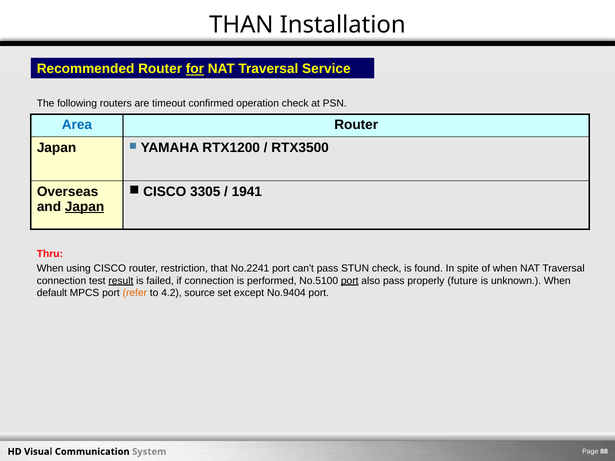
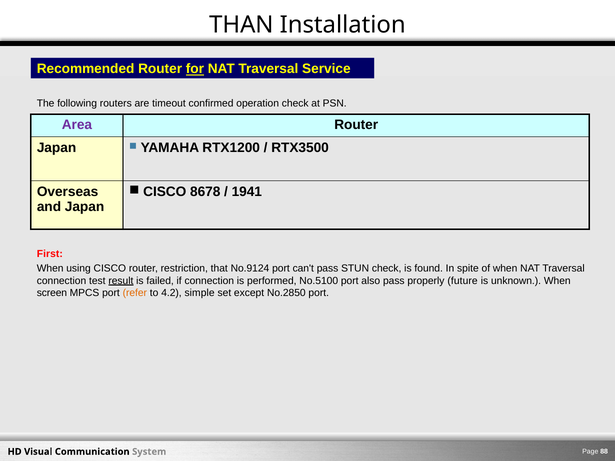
Area colour: blue -> purple
3305: 3305 -> 8678
Japan at (85, 207) underline: present -> none
Thru: Thru -> First
No.2241: No.2241 -> No.9124
port at (350, 281) underline: present -> none
default: default -> screen
source: source -> simple
No.9404: No.9404 -> No.2850
